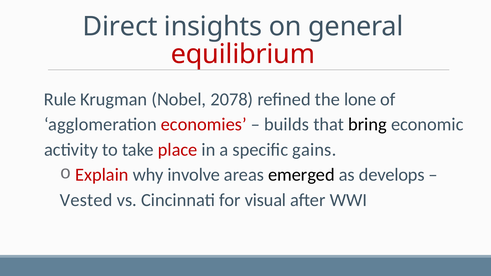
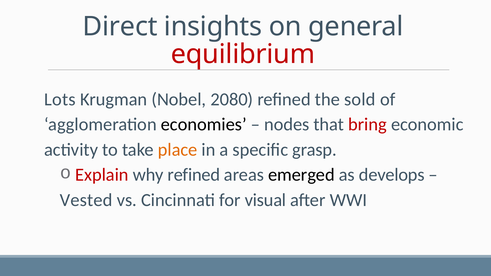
Rule: Rule -> Lots
2078: 2078 -> 2080
lone: lone -> sold
economies colour: red -> black
builds: builds -> nodes
bring colour: black -> red
place colour: red -> orange
gains: gains -> grasp
why involve: involve -> refined
